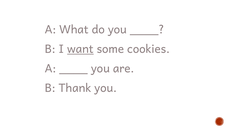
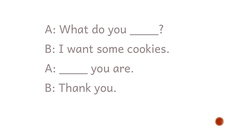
want underline: present -> none
